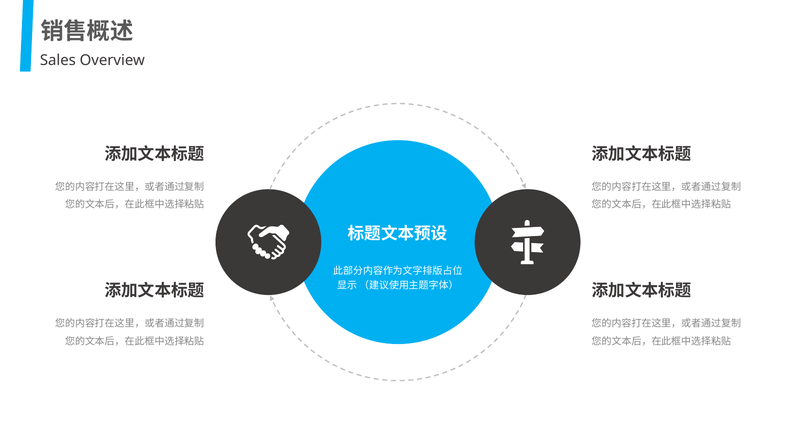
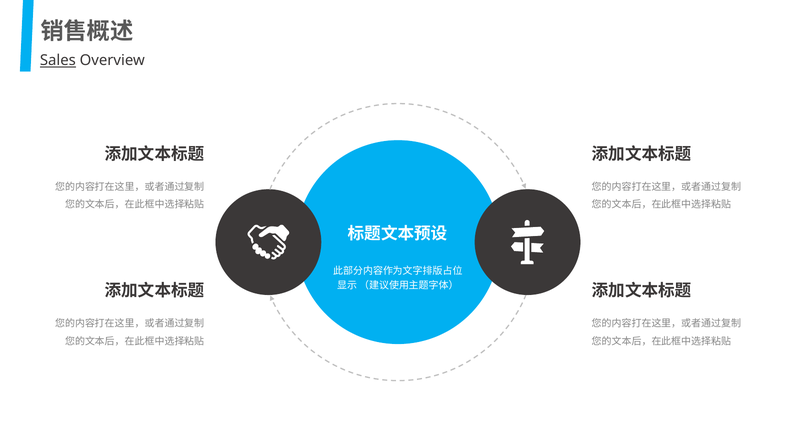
Sales underline: none -> present
